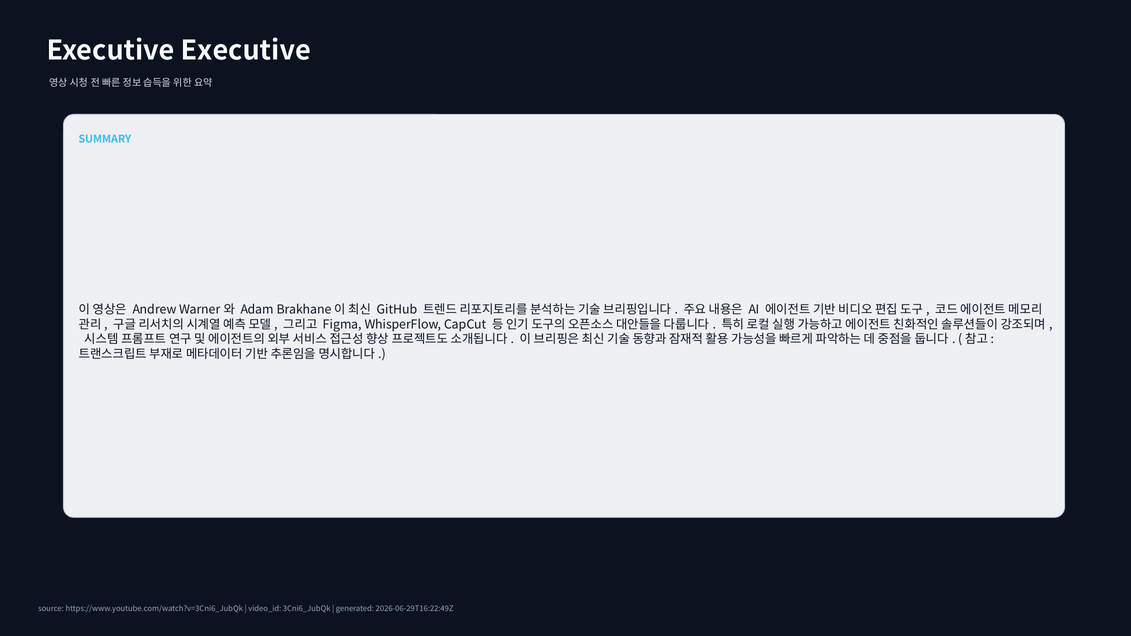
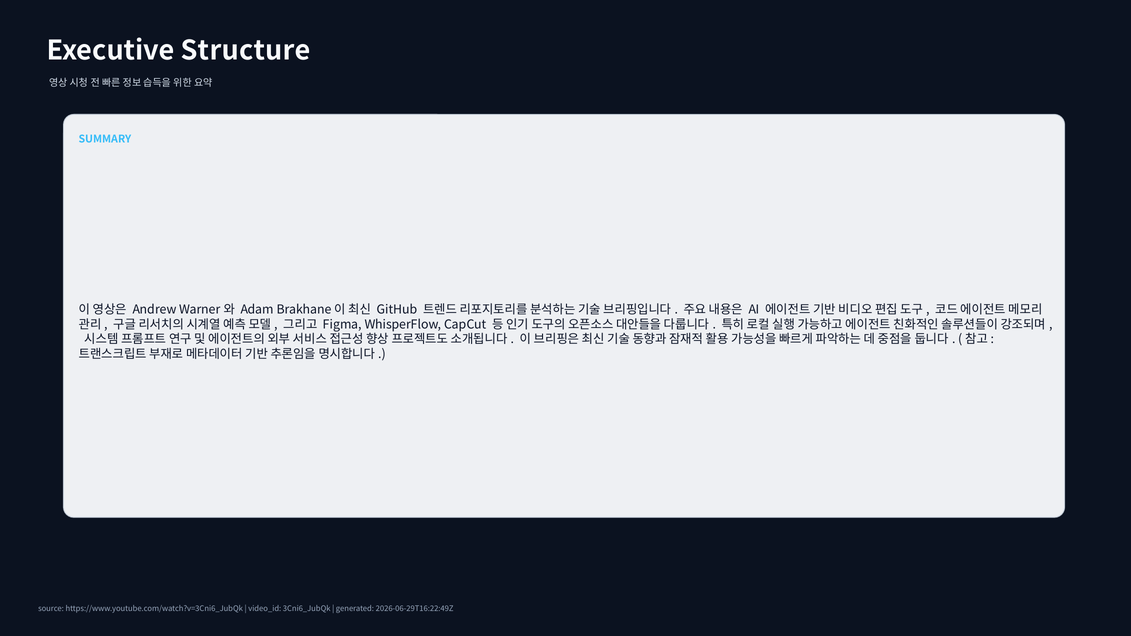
Executive Executive: Executive -> Structure
